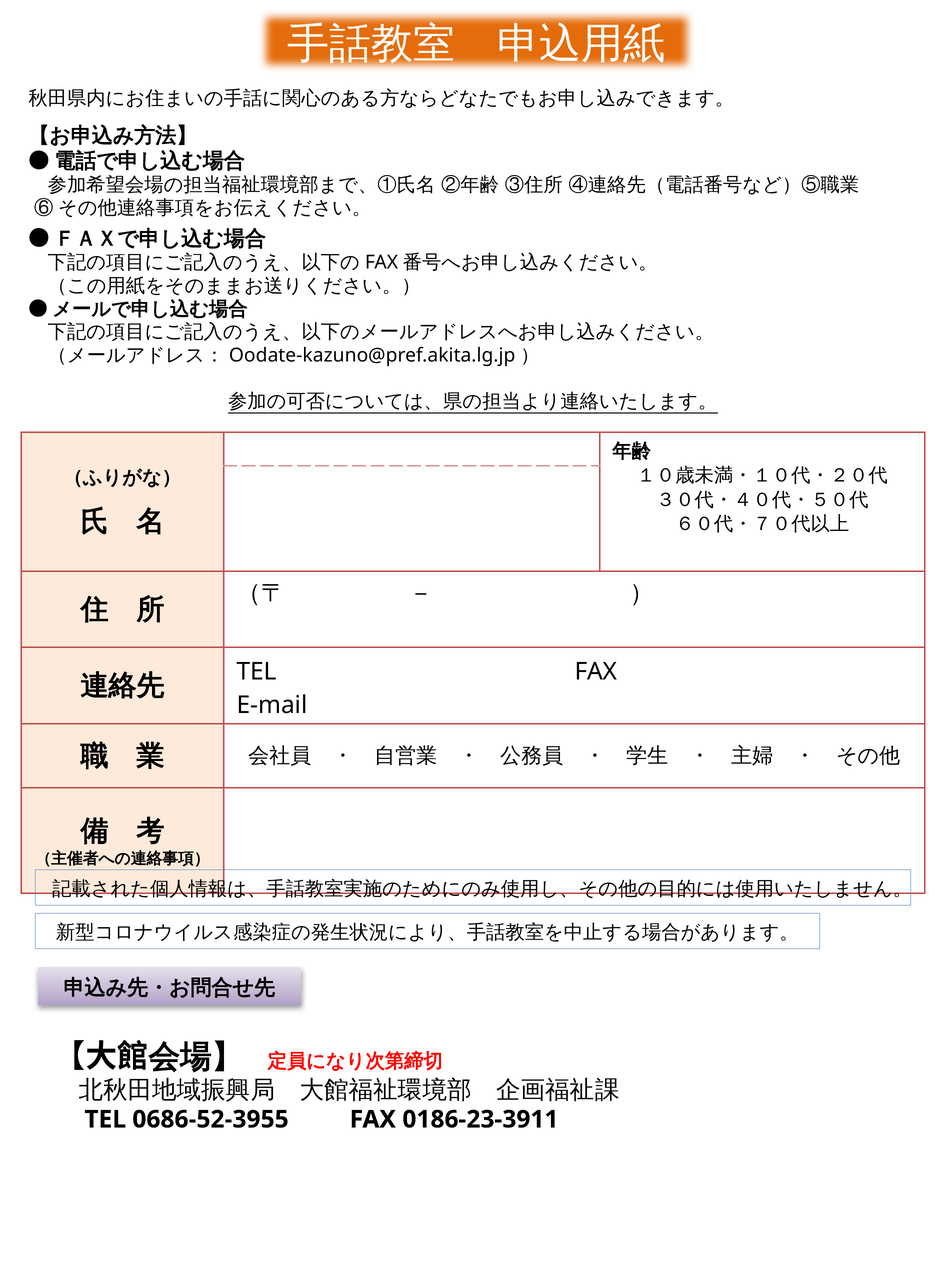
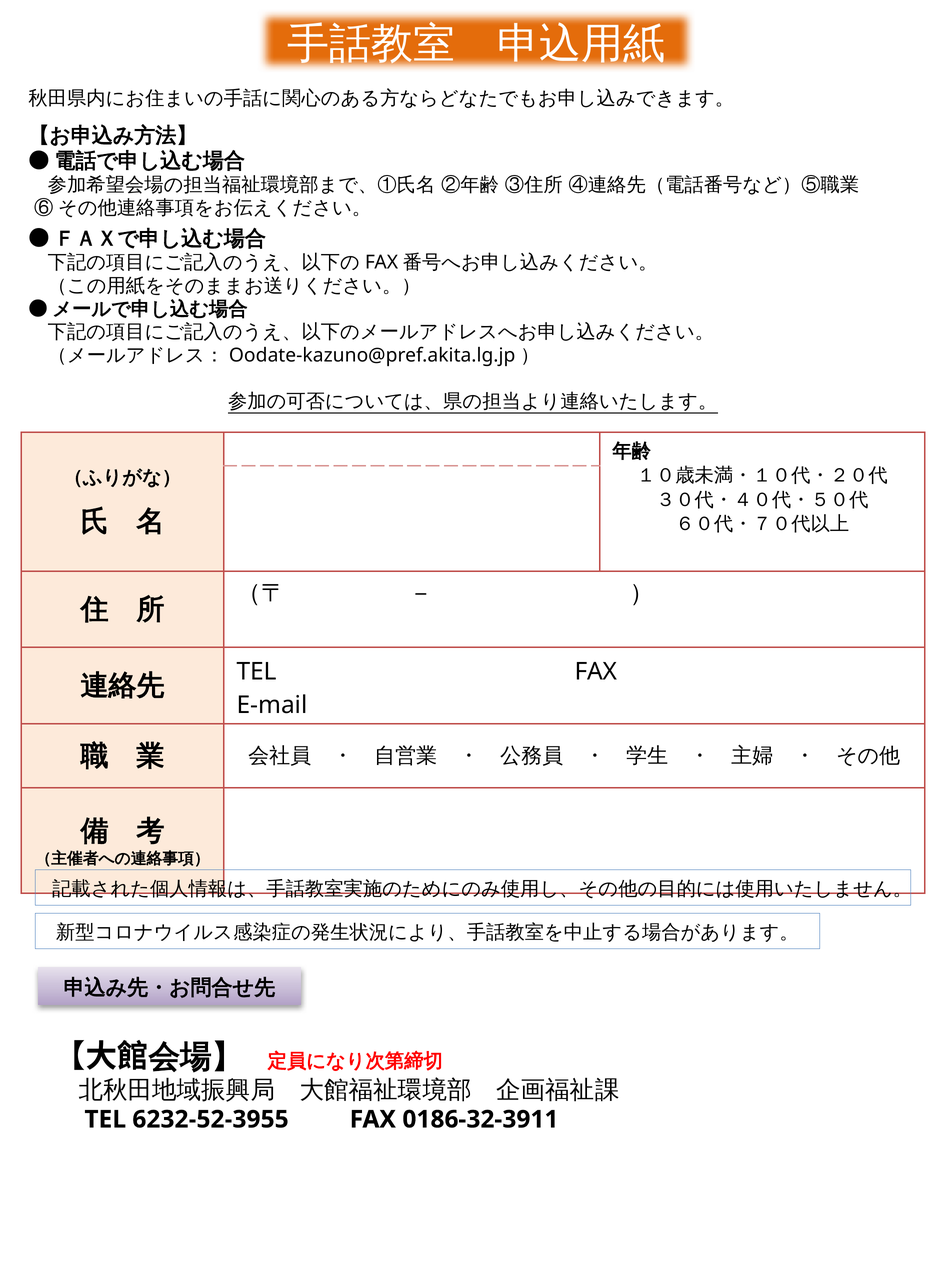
0686-52-3955: 0686-52-3955 -> 6232-52-3955
0186-23-3911: 0186-23-3911 -> 0186-32-3911
